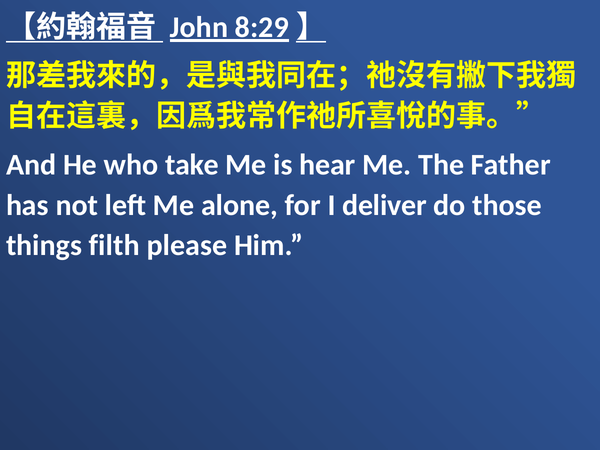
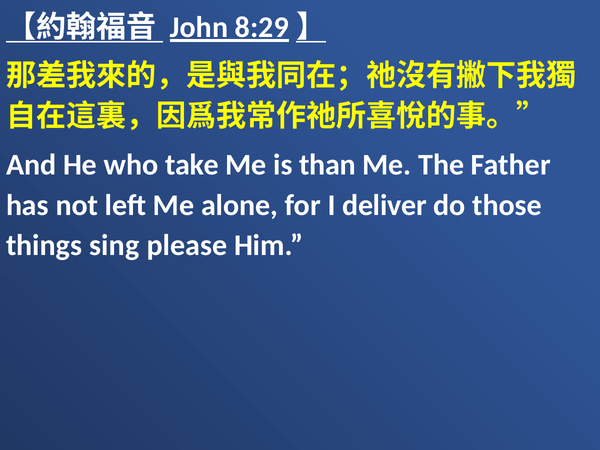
hear: hear -> than
filth: filth -> sing
